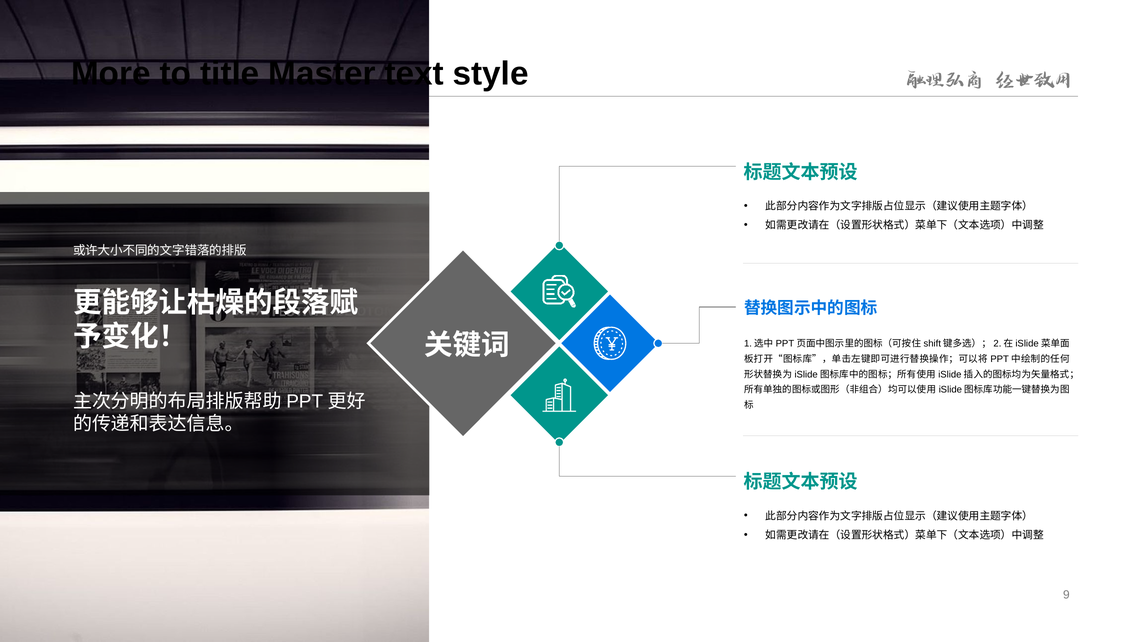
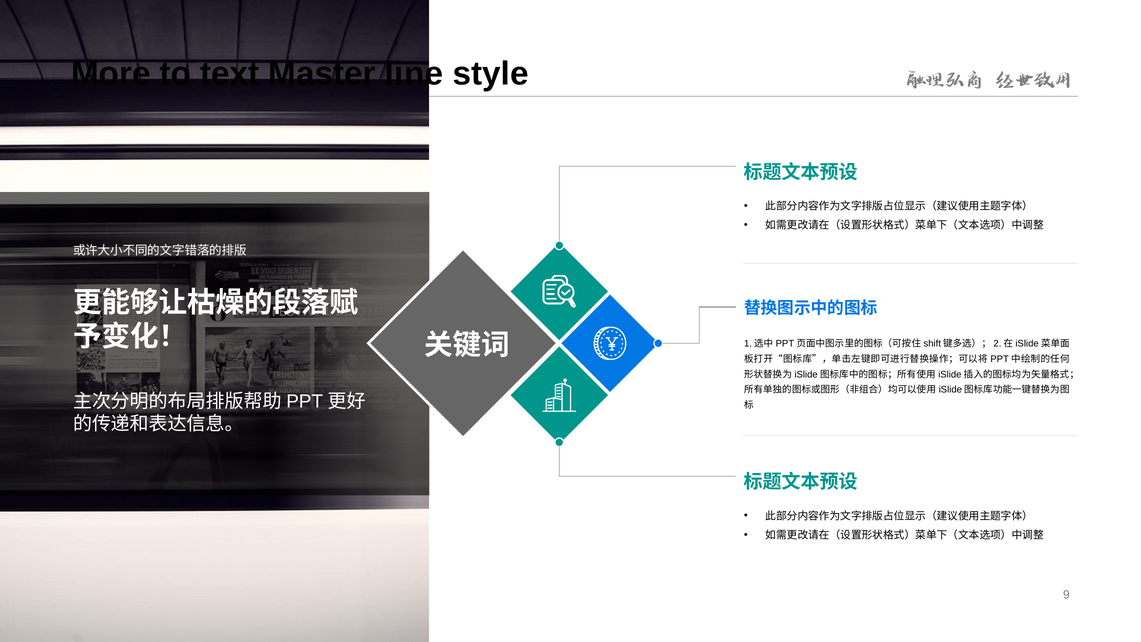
title: title -> text
text: text -> line
